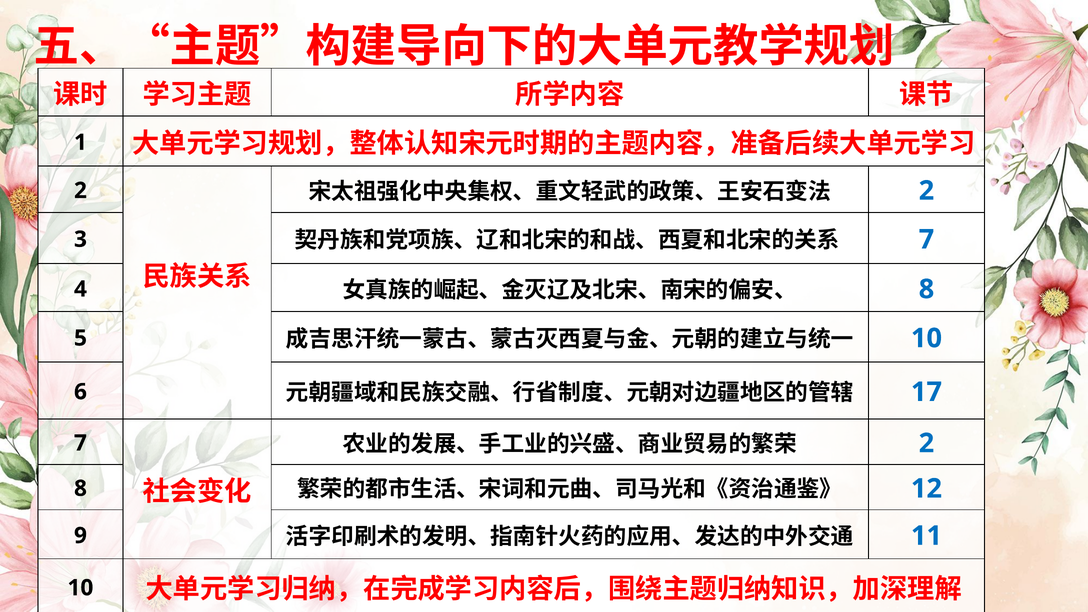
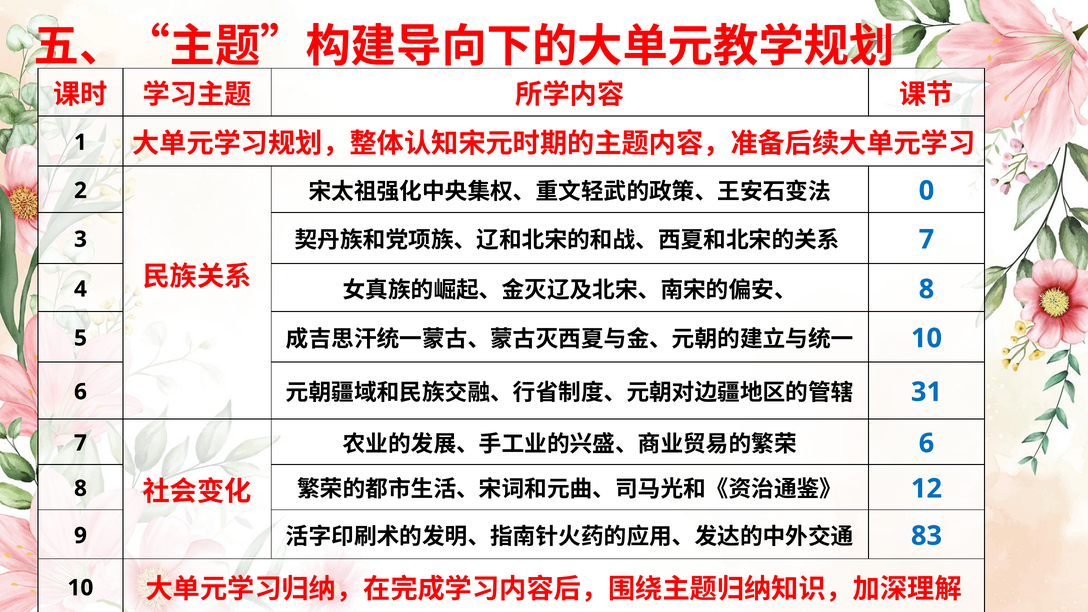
2 at (926, 191): 2 -> 0
17: 17 -> 31
2 at (926, 443): 2 -> 6
11: 11 -> 83
